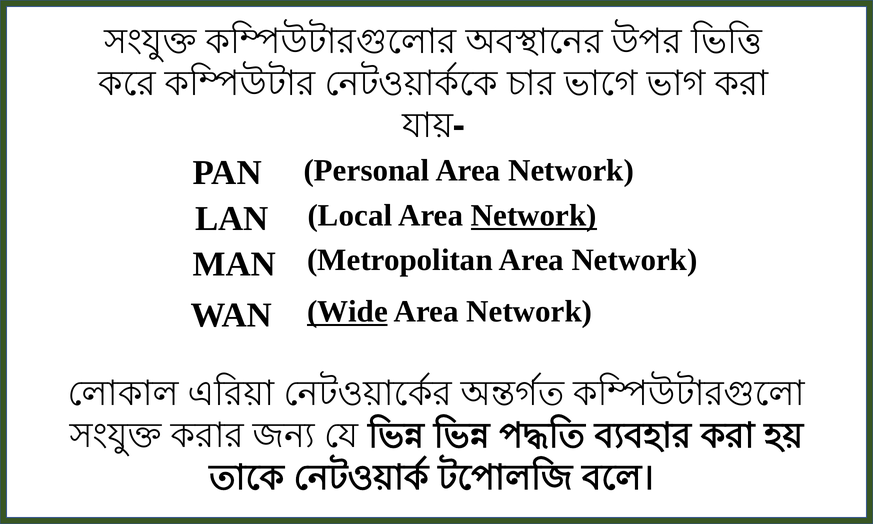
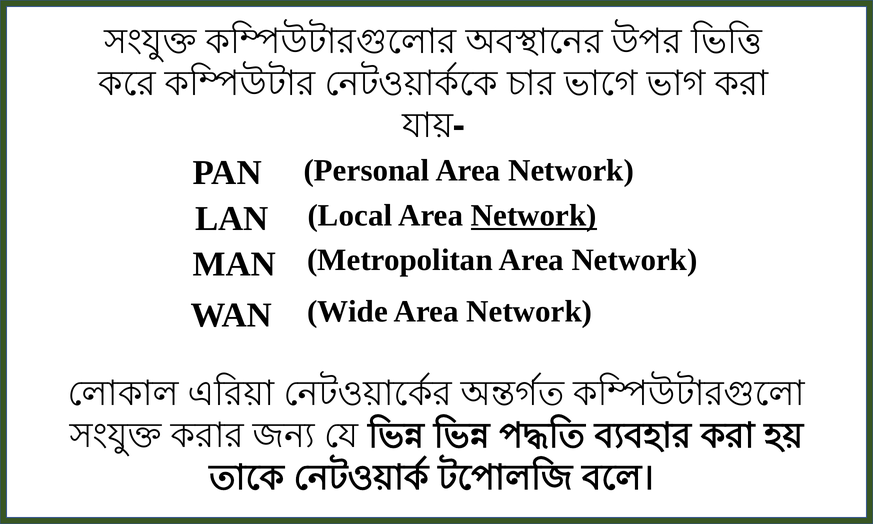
Wide underline: present -> none
